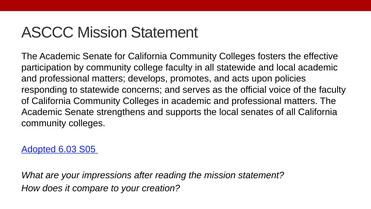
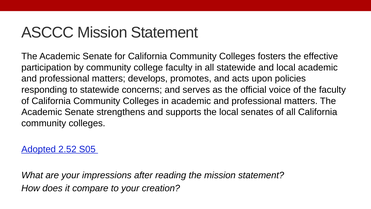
6.03: 6.03 -> 2.52
